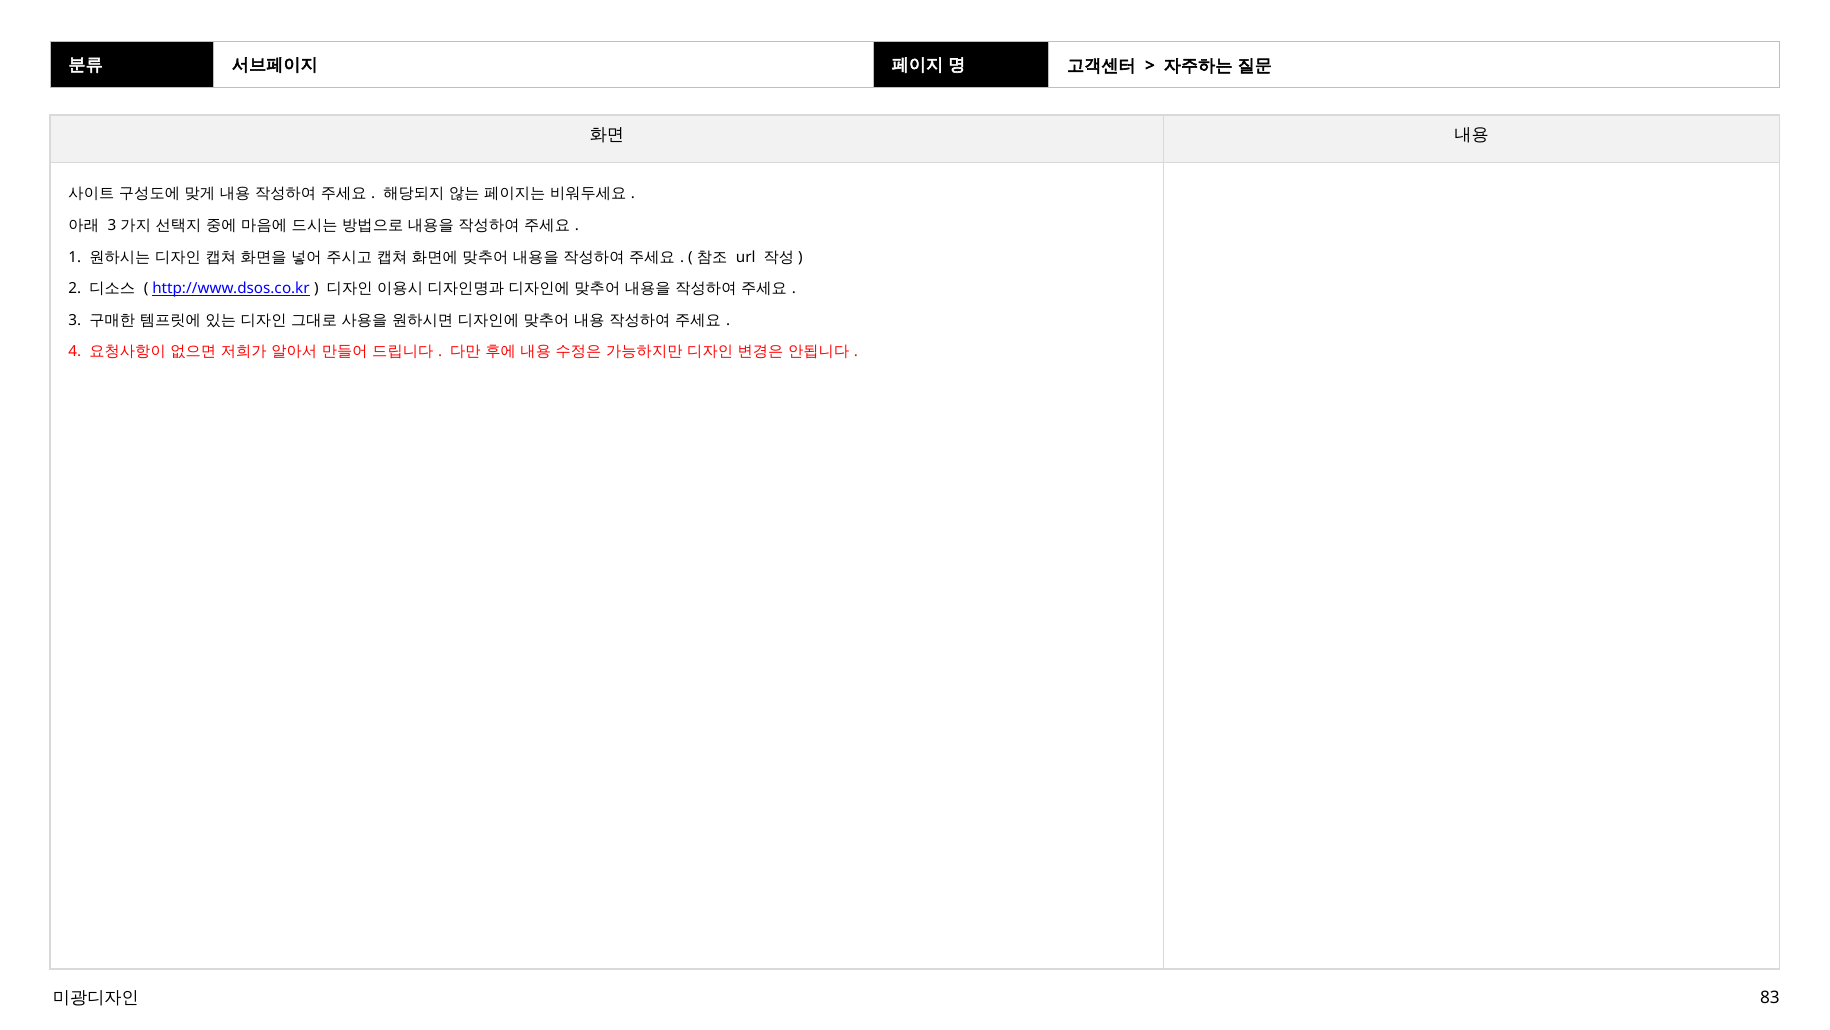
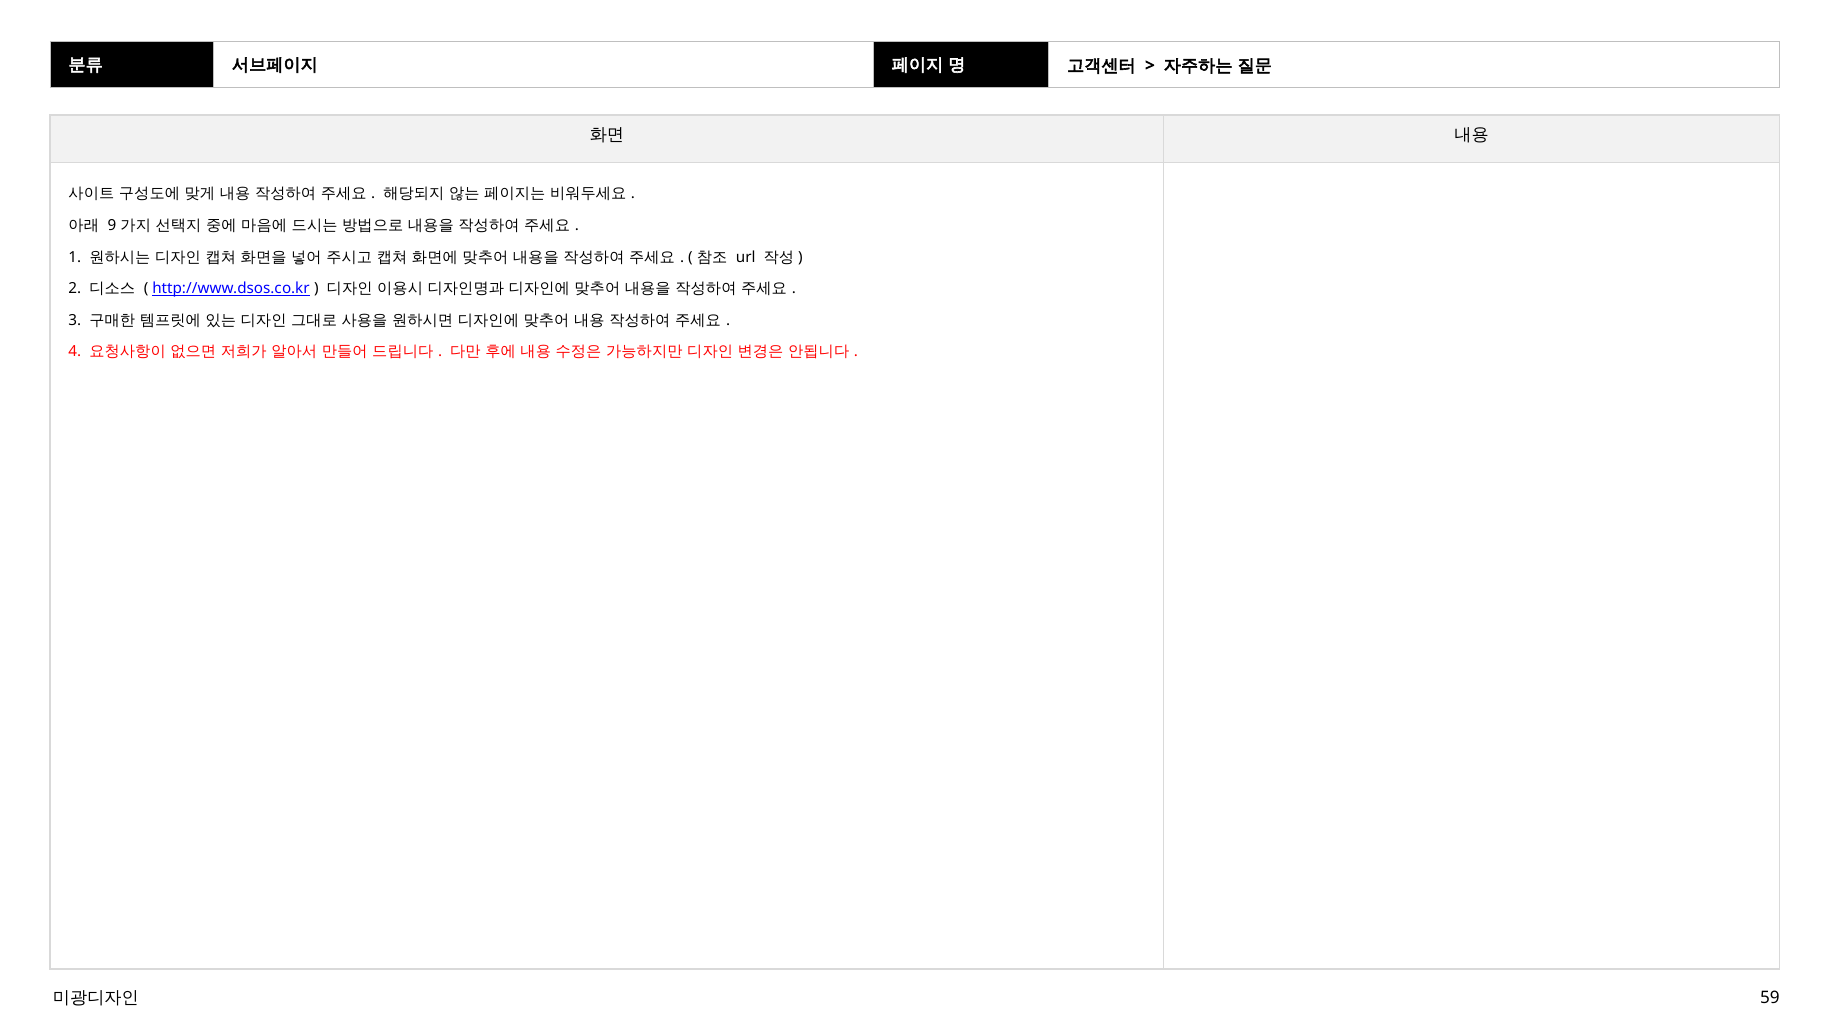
3 at (112, 225): 3 -> 9
83: 83 -> 59
